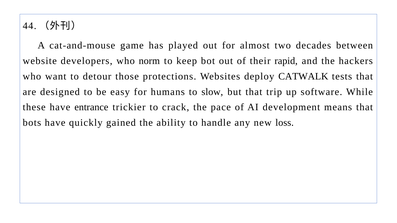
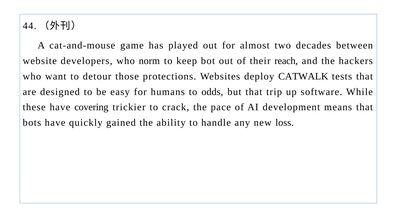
rapid: rapid -> reach
slow: slow -> odds
entrance: entrance -> covering
